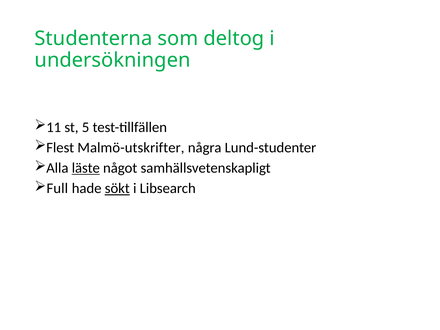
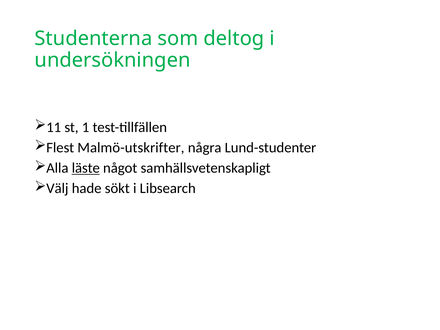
5: 5 -> 1
Full: Full -> Välj
sökt underline: present -> none
